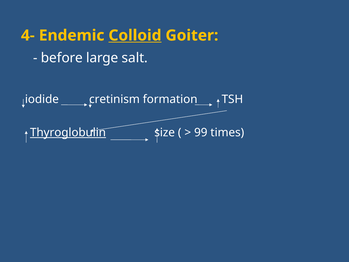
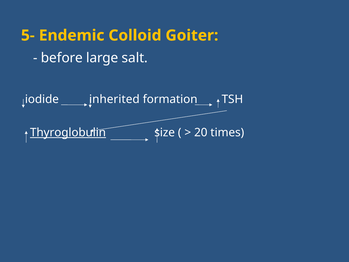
4-: 4- -> 5-
Colloid underline: present -> none
cretinism: cretinism -> inherited
99: 99 -> 20
